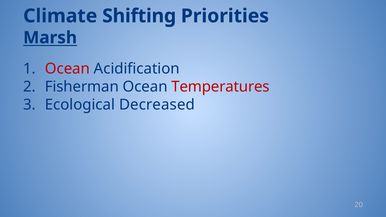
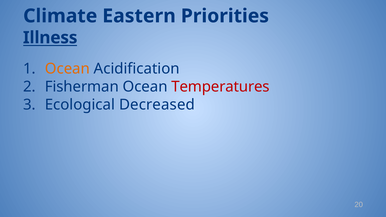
Shifting: Shifting -> Eastern
Marsh: Marsh -> Illness
Ocean at (67, 69) colour: red -> orange
